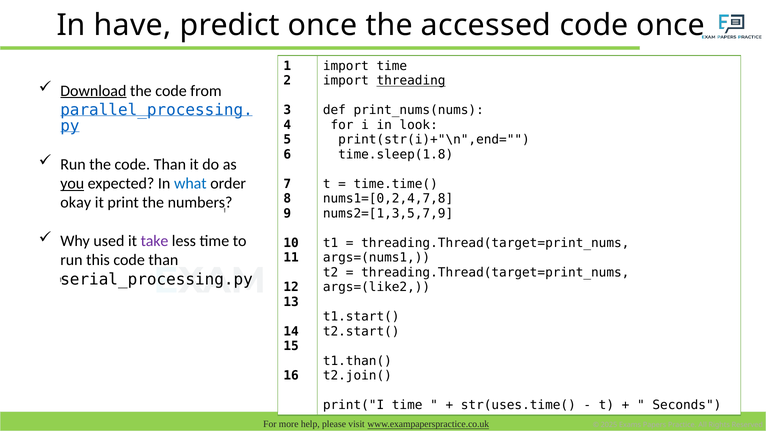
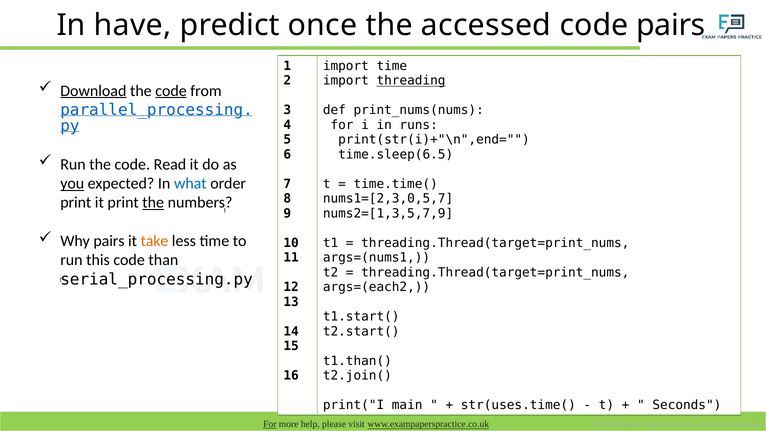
code once: once -> pairs
code at (171, 91) underline: none -> present
look: look -> runs
time.sleep(1.8: time.sleep(1.8 -> time.sleep(6.5
the code Than: Than -> Read
nums1=[0,2,4,7,8: nums1=[0,2,4,7,8 -> nums1=[2,3,0,5,7
okay at (76, 203): okay -> print
the at (153, 203) underline: none -> present
Why used: used -> pairs
take colour: purple -> orange
args=(like2: args=(like2 -> args=(each2
print("I time: time -> main
For at (270, 424) underline: none -> present
